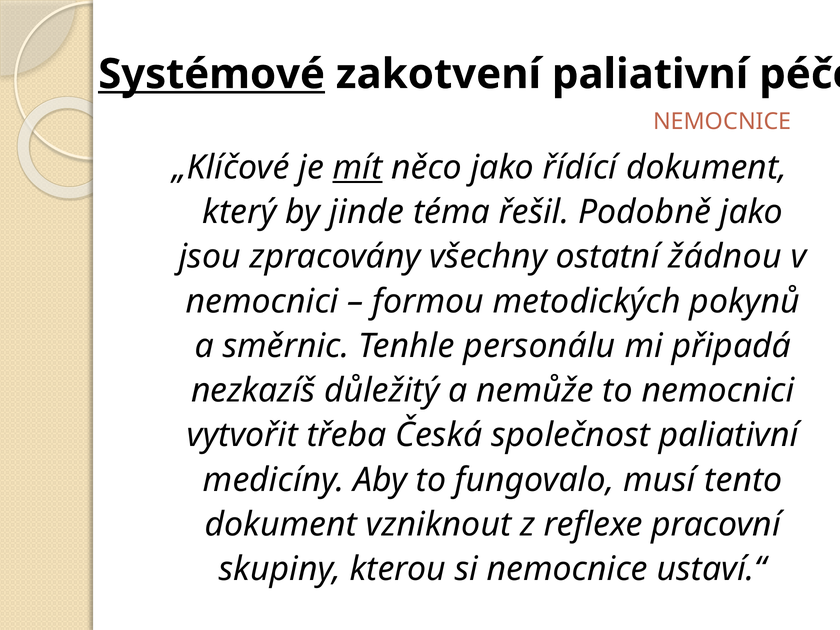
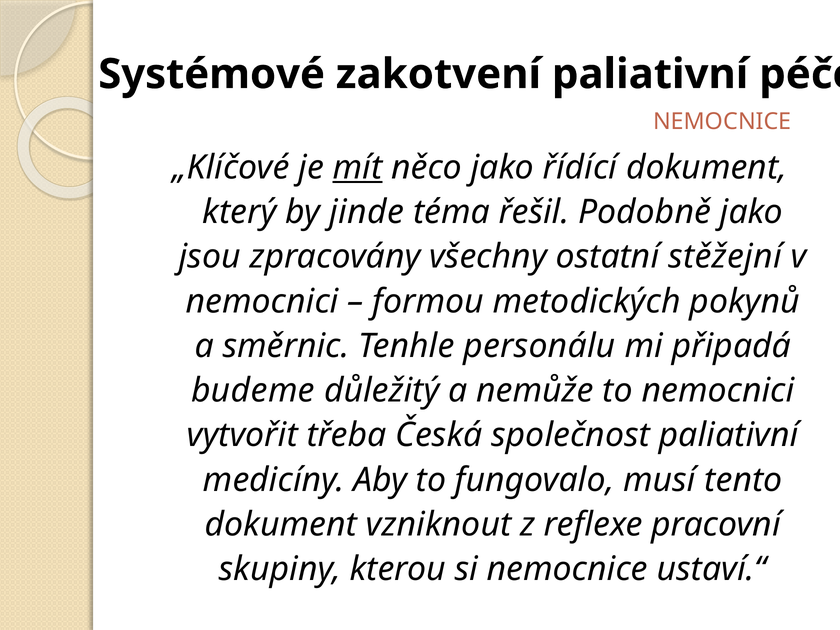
Systémové underline: present -> none
žádnou: žádnou -> stěžejní
nezkazíš: nezkazíš -> budeme
